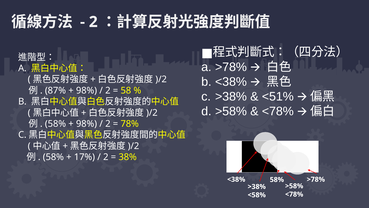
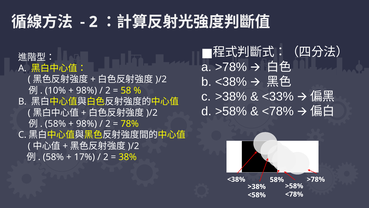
87%: 87% -> 10%
<51%: <51% -> <33%
